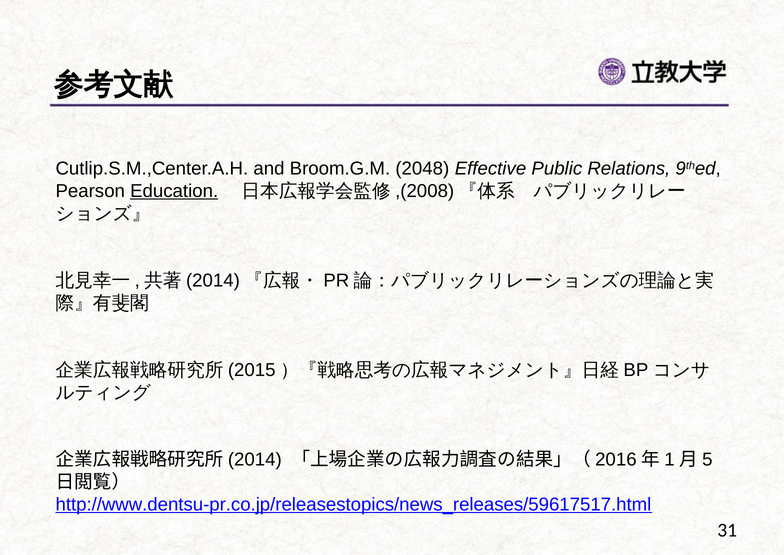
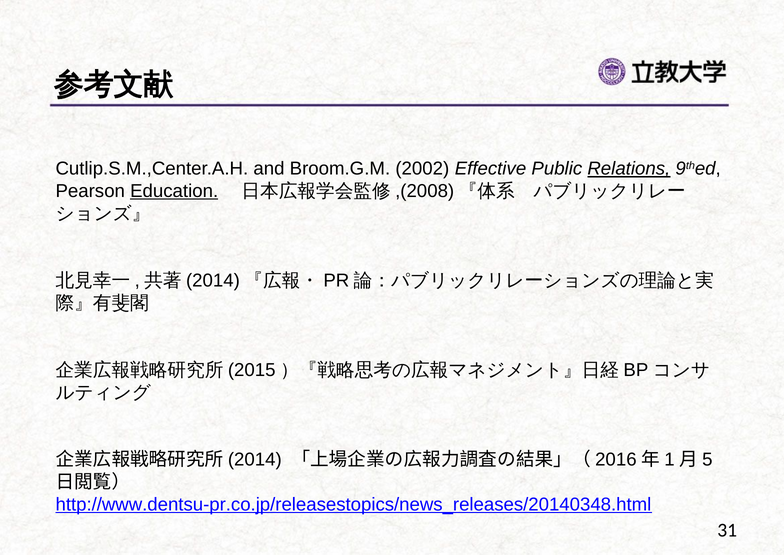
2048: 2048 -> 2002
Relations underline: none -> present
http://www.dentsu-pr.co.jp/releasestopics/news_releases/59617517.html: http://www.dentsu-pr.co.jp/releasestopics/news_releases/59617517.html -> http://www.dentsu-pr.co.jp/releasestopics/news_releases/20140348.html
